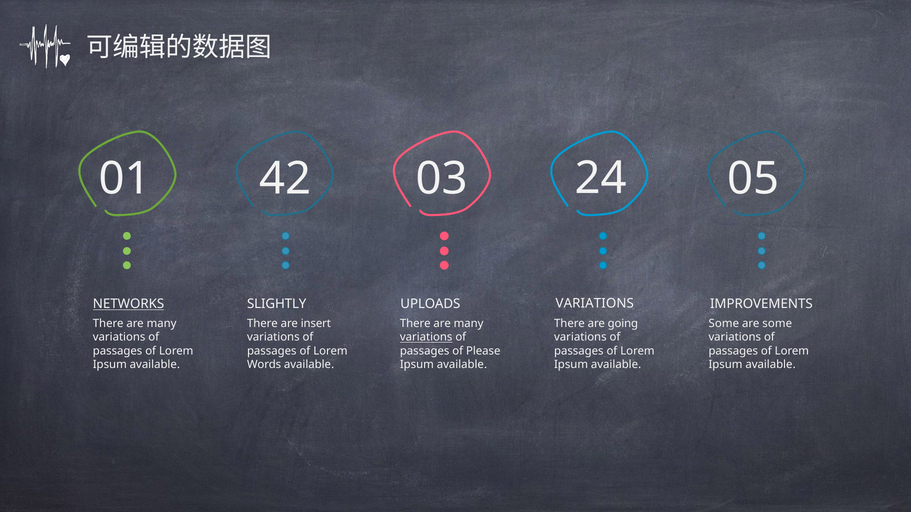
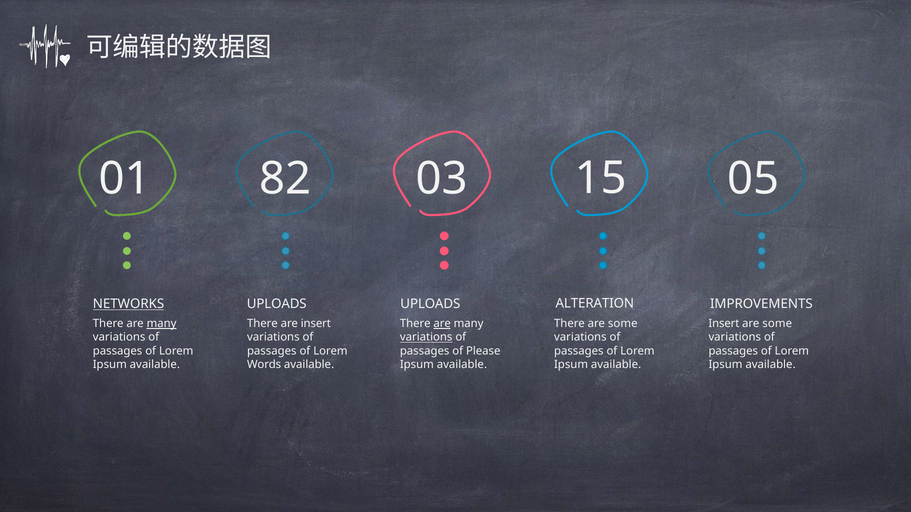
42: 42 -> 82
24: 24 -> 15
VARIATIONS at (595, 304): VARIATIONS -> ALTERATION
SLIGHTLY at (277, 304): SLIGHTLY -> UPLOADS
many at (162, 324) underline: none -> present
are at (442, 324) underline: none -> present
There are going: going -> some
Some at (724, 324): Some -> Insert
